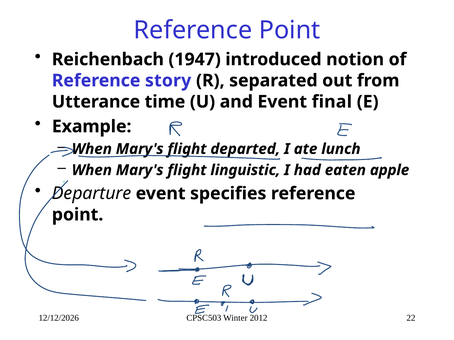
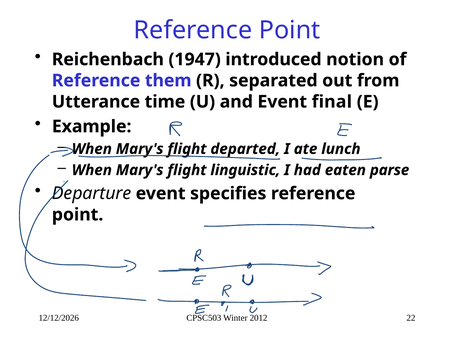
story: story -> them
apple: apple -> parse
